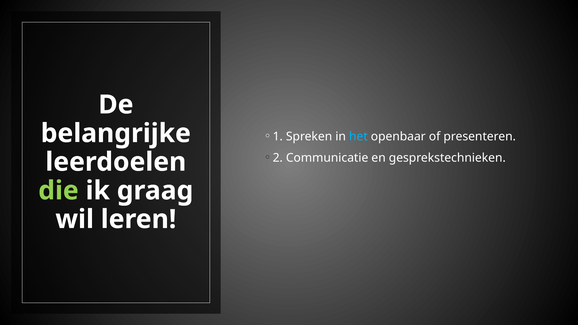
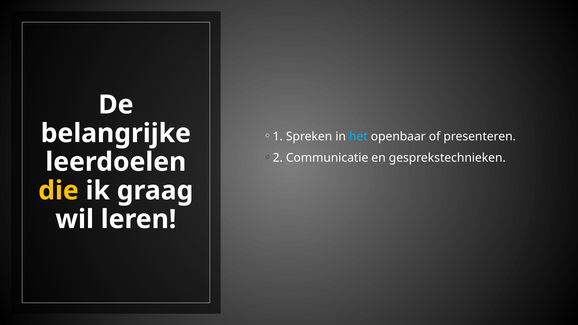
die colour: light green -> yellow
